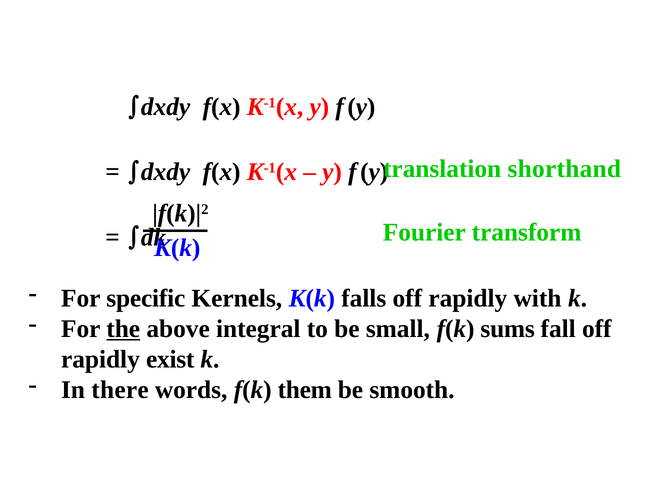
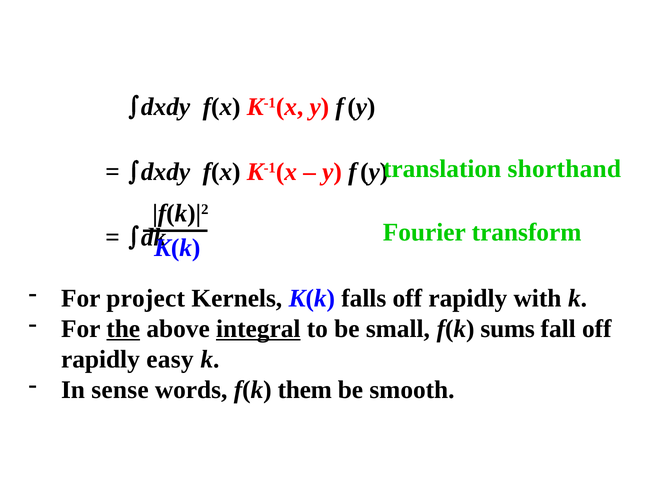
specific: specific -> project
integral underline: none -> present
exist: exist -> easy
there: there -> sense
